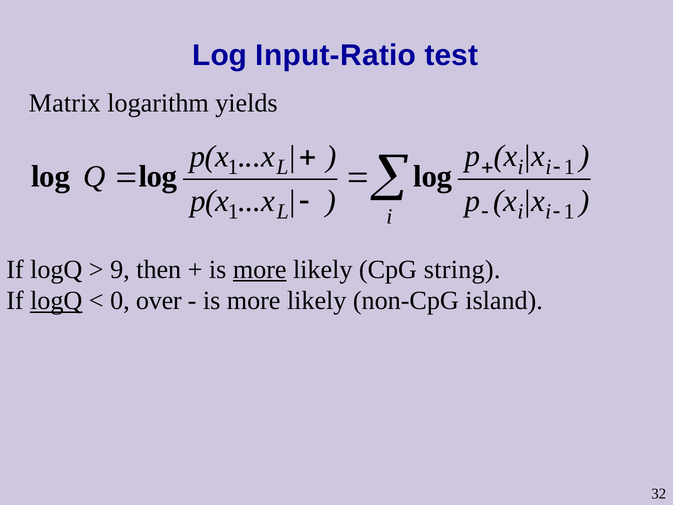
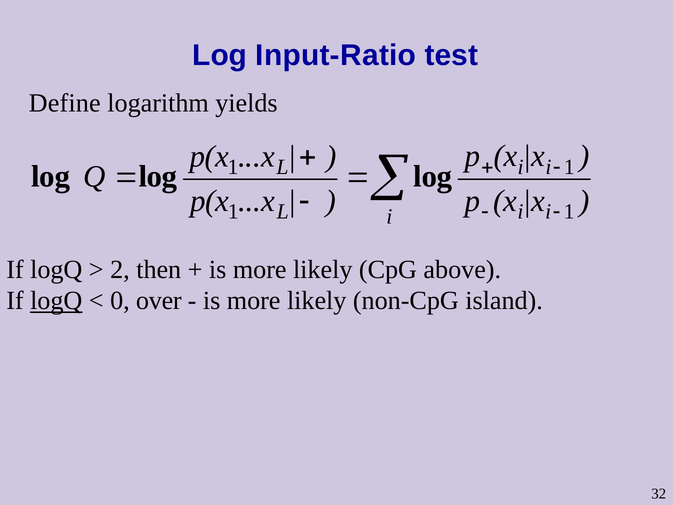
Matrix: Matrix -> Define
9: 9 -> 2
more at (260, 269) underline: present -> none
string: string -> above
